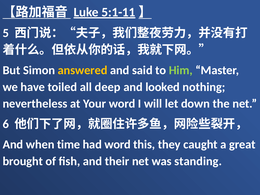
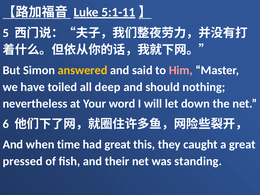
Him colour: light green -> pink
looked: looked -> should
had word: word -> great
brought: brought -> pressed
